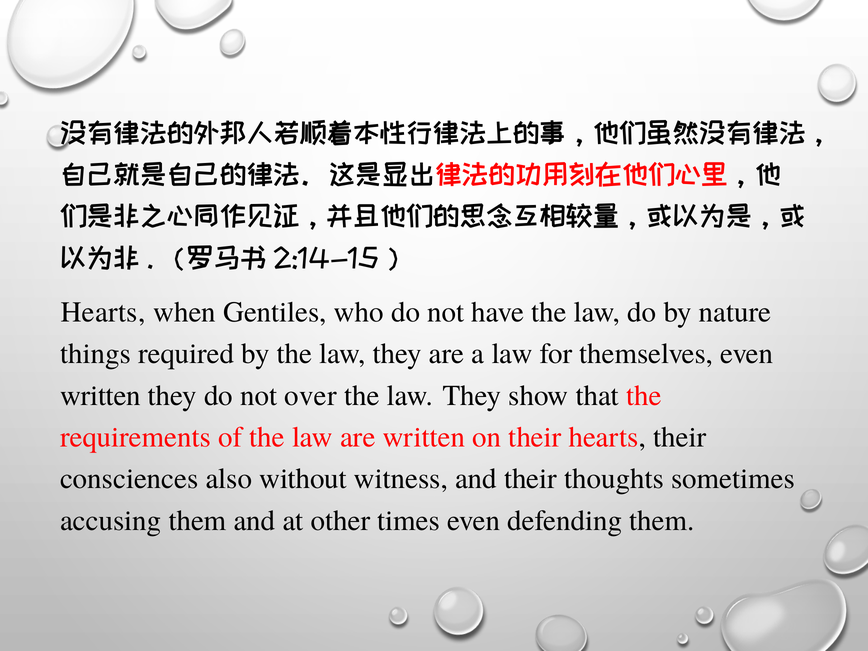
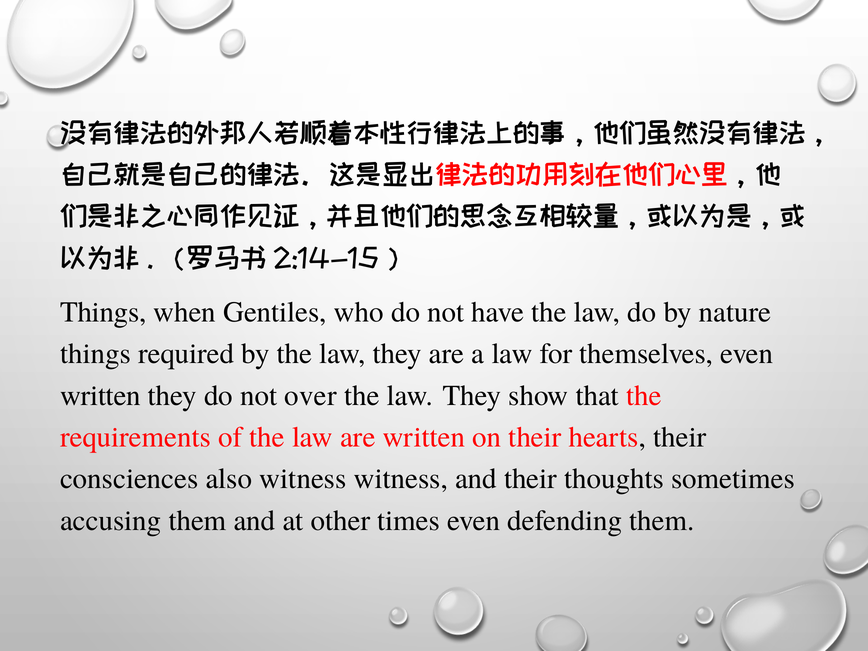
Hearts at (103, 312): Hearts -> Things
also without: without -> witness
